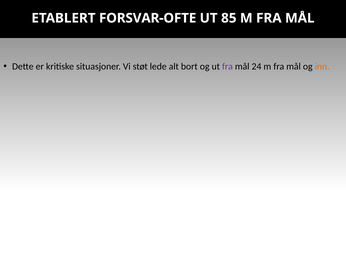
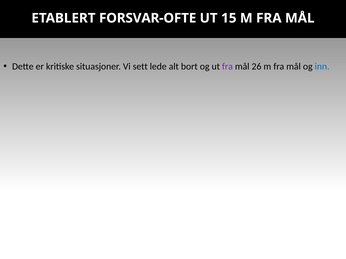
85: 85 -> 15
støt: støt -> sett
24: 24 -> 26
inn colour: orange -> blue
